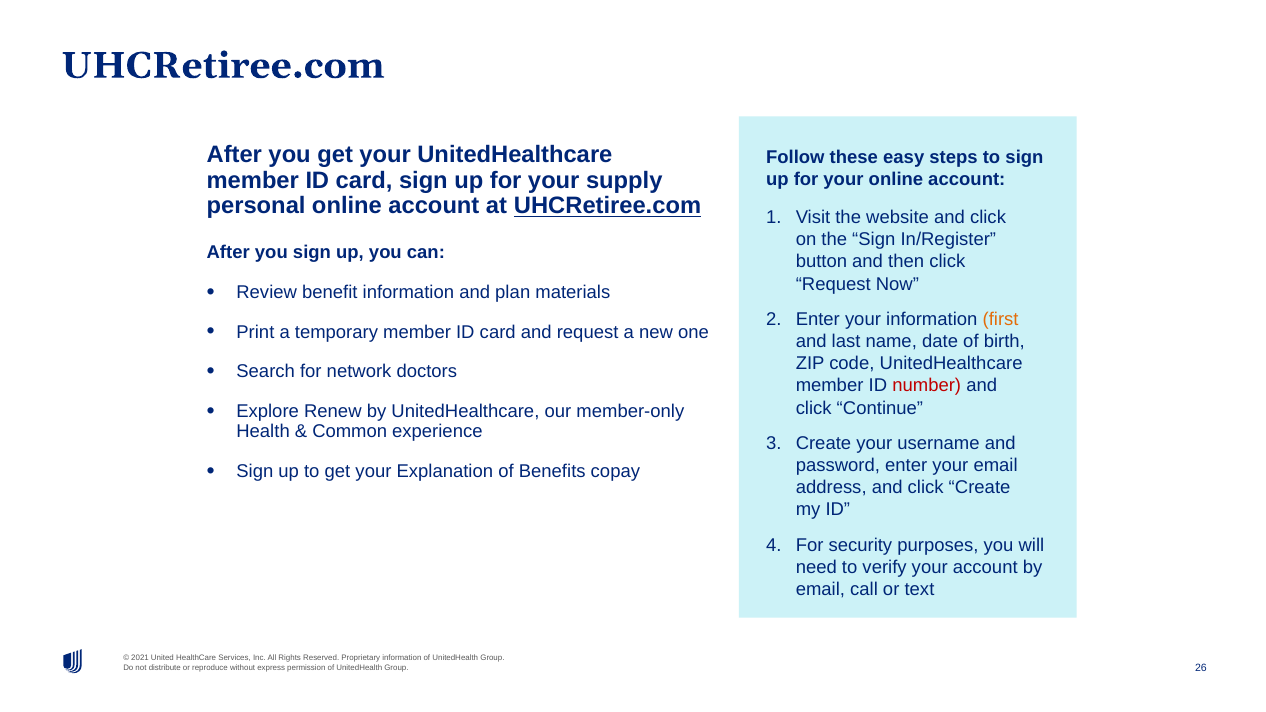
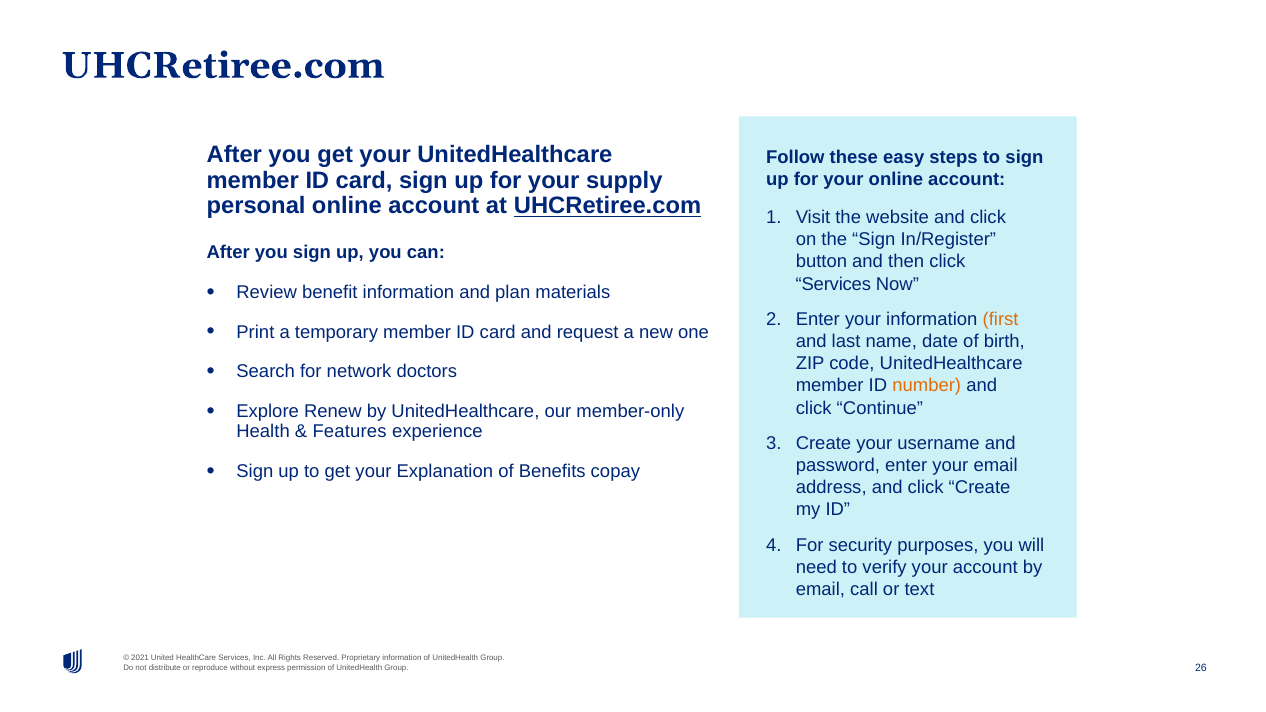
Request at (833, 284): Request -> Services
number colour: red -> orange
Common: Common -> Features
